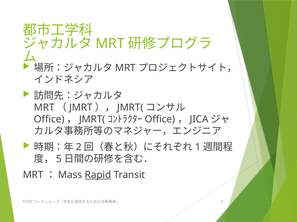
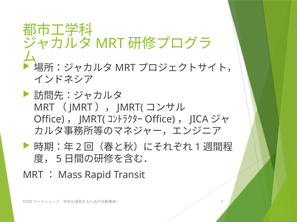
Rapid underline: present -> none
